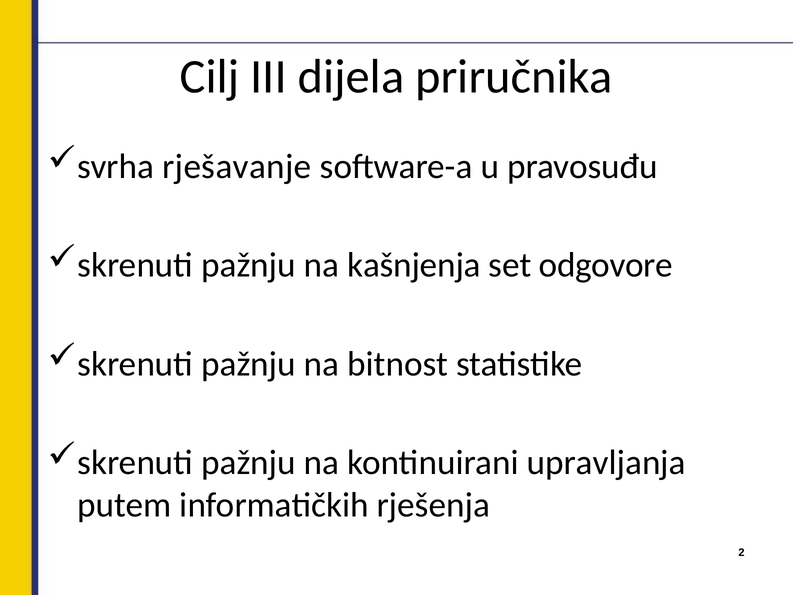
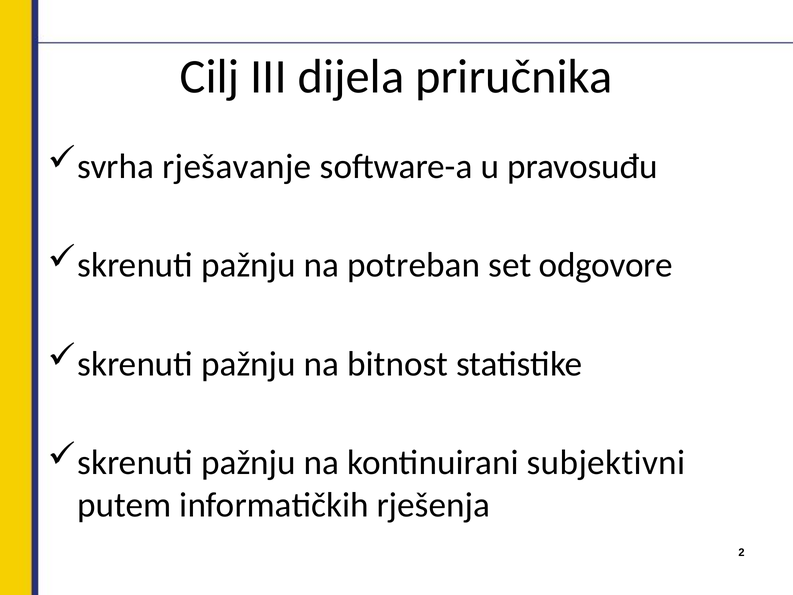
kašnjenja: kašnjenja -> potreban
upravljanja: upravljanja -> subjektivni
